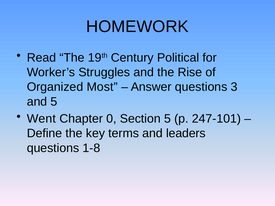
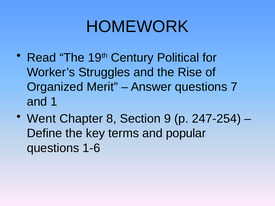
Most: Most -> Merit
3: 3 -> 7
and 5: 5 -> 1
0: 0 -> 8
Section 5: 5 -> 9
247-101: 247-101 -> 247-254
leaders: leaders -> popular
1-8: 1-8 -> 1-6
